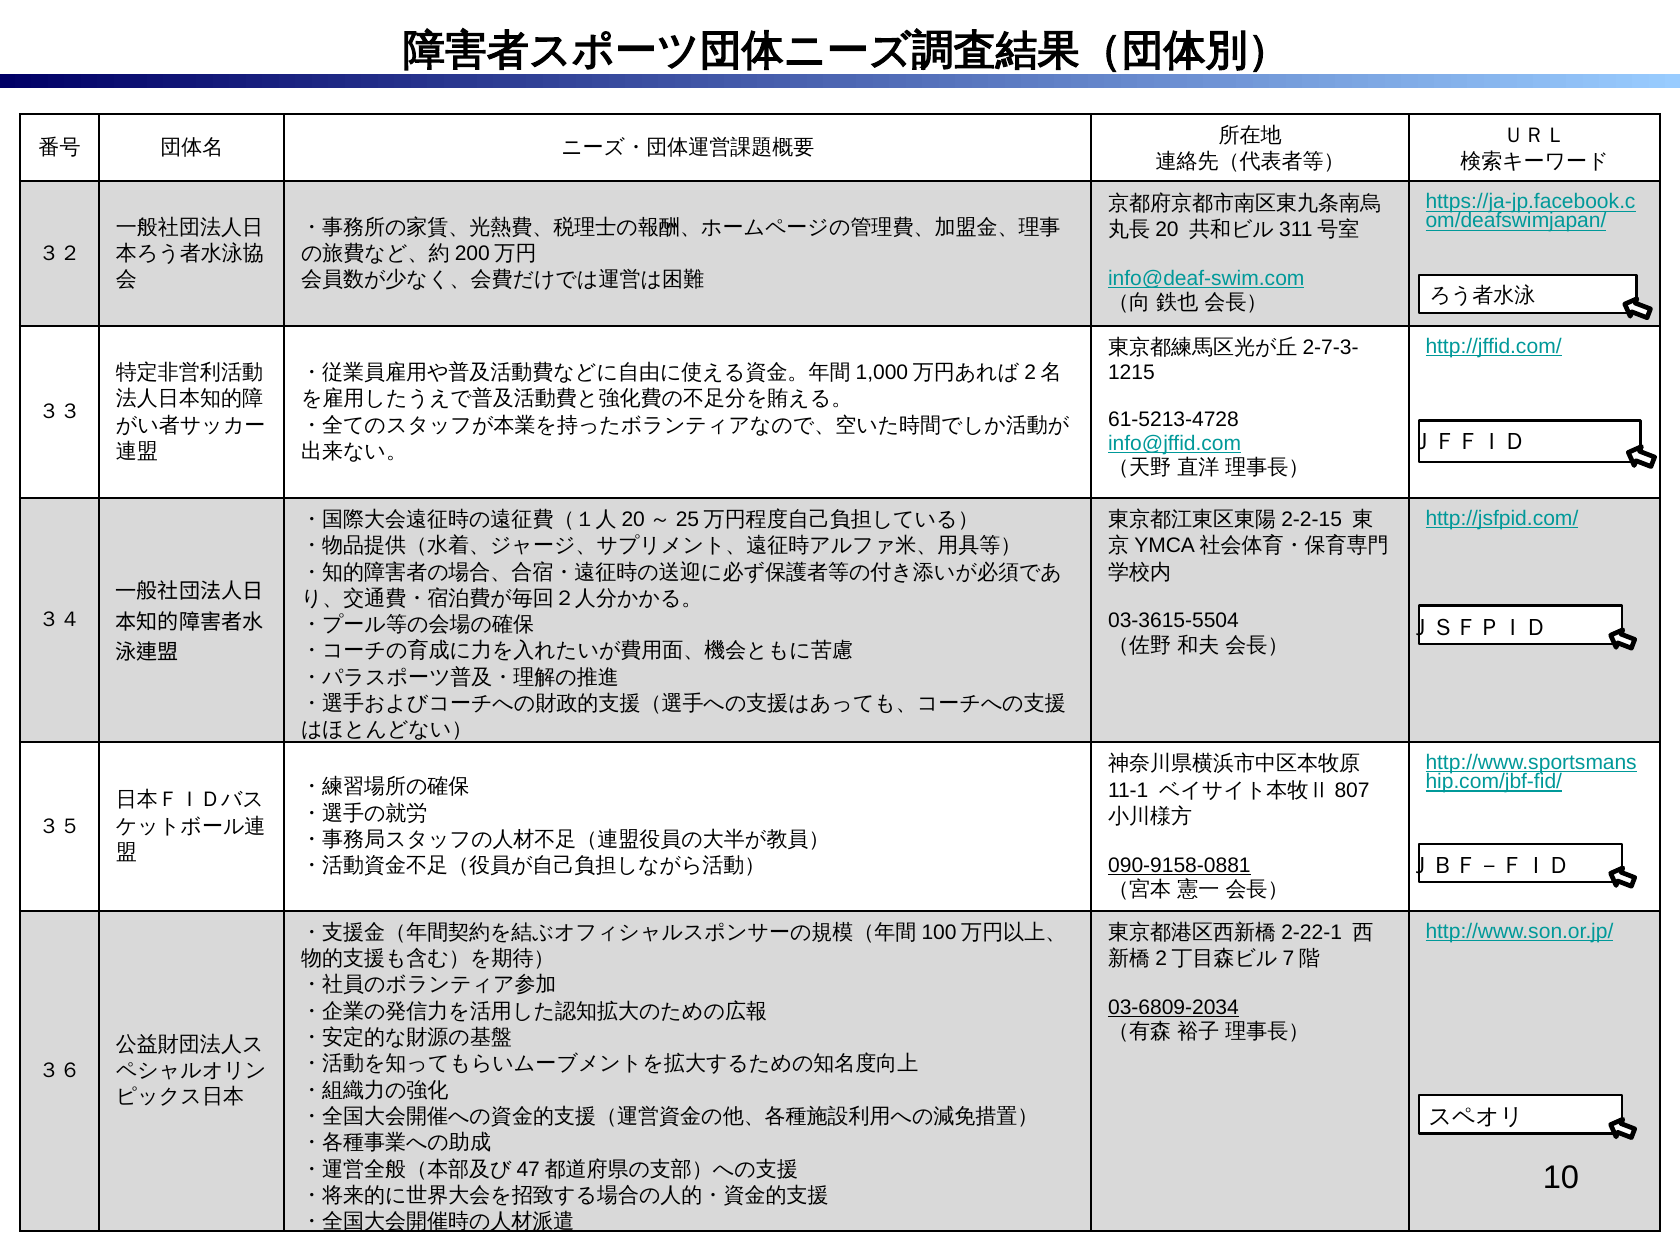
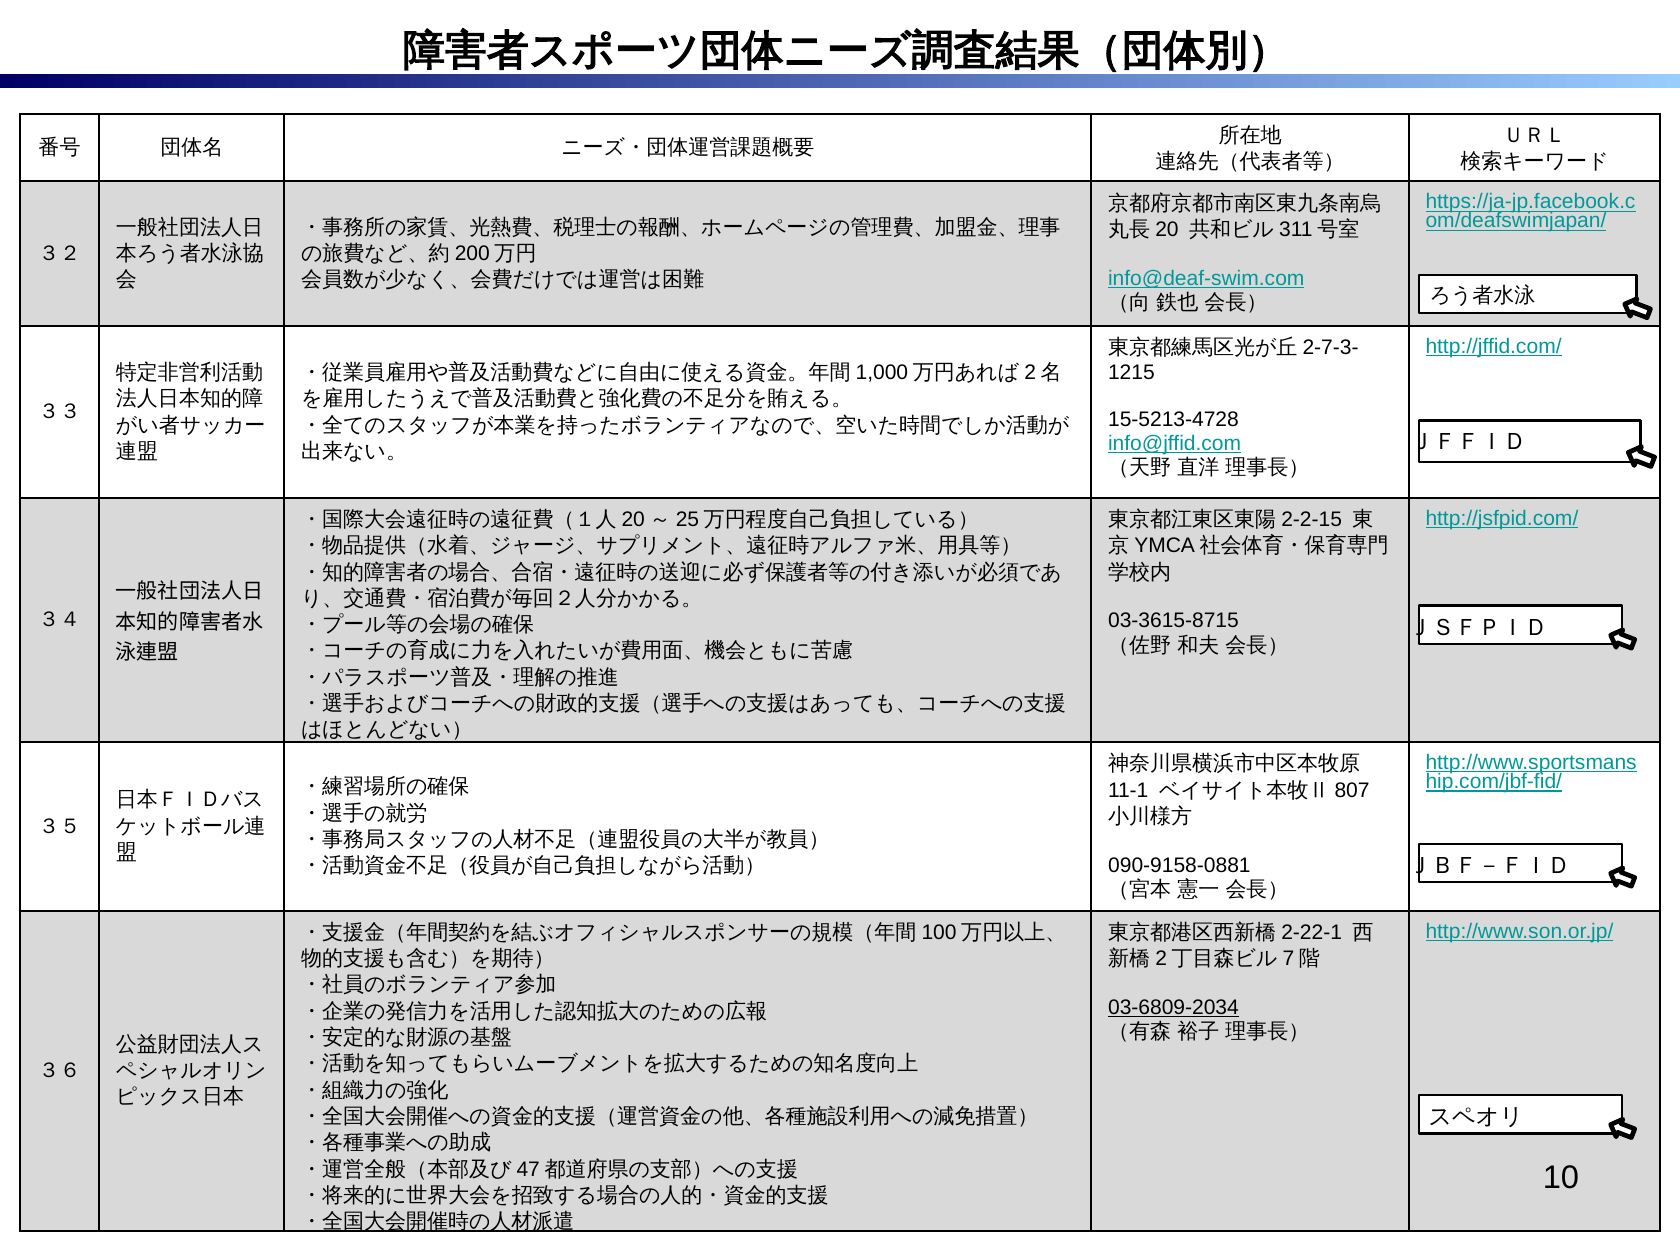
61-5213-4728: 61-5213-4728 -> 15-5213-4728
03-3615-5504: 03-3615-5504 -> 03-3615-8715
090-9158-0881 underline: present -> none
